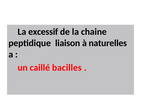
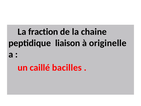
excessif: excessif -> fraction
naturelles: naturelles -> originelle
